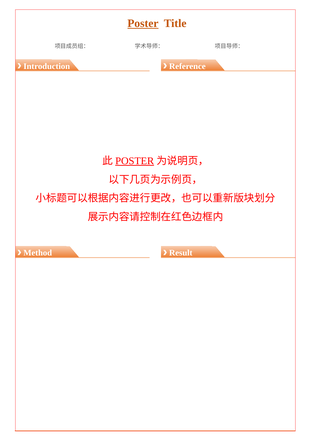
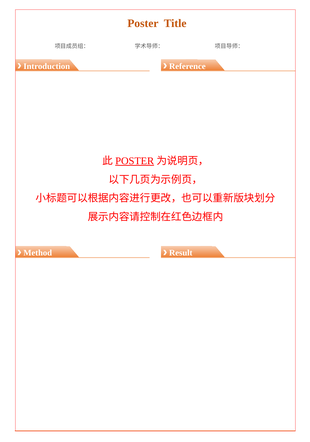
Poster at (143, 24) underline: present -> none
